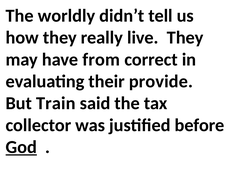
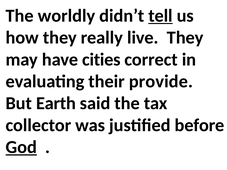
tell underline: none -> present
from: from -> cities
Train: Train -> Earth
